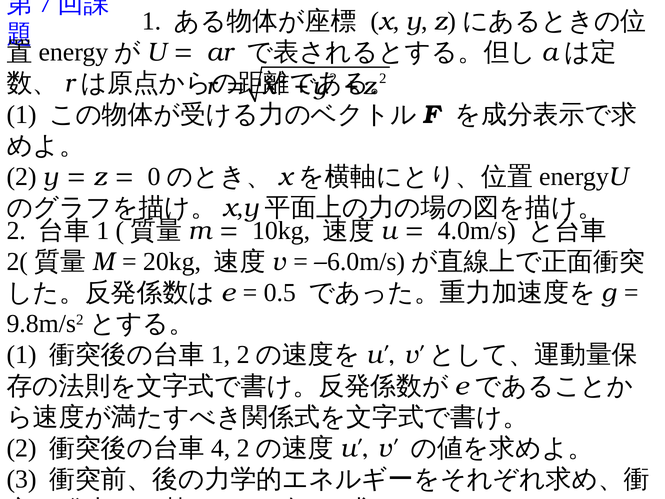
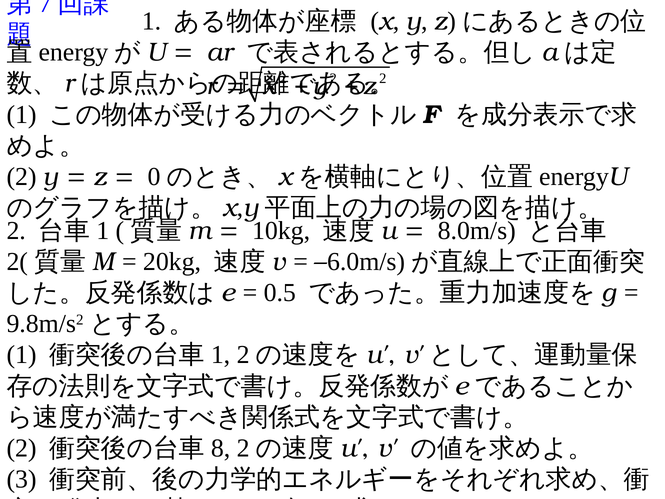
4.0m/s: 4.0m/s -> 8.0m/s
4: 4 -> 8
